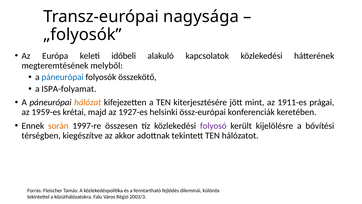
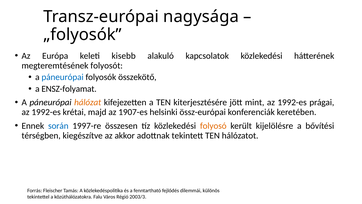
időbeli: időbeli -> kisebb
melyből: melyből -> folyosót
ISPA-folyamat: ISPA-folyamat -> ENSZ-folyamat
1911-es at (292, 102): 1911-es -> 1992-es
1959-es at (46, 112): 1959-es -> 1992-es
1927-es: 1927-es -> 1907-es
során colour: orange -> blue
folyosó colour: purple -> orange
